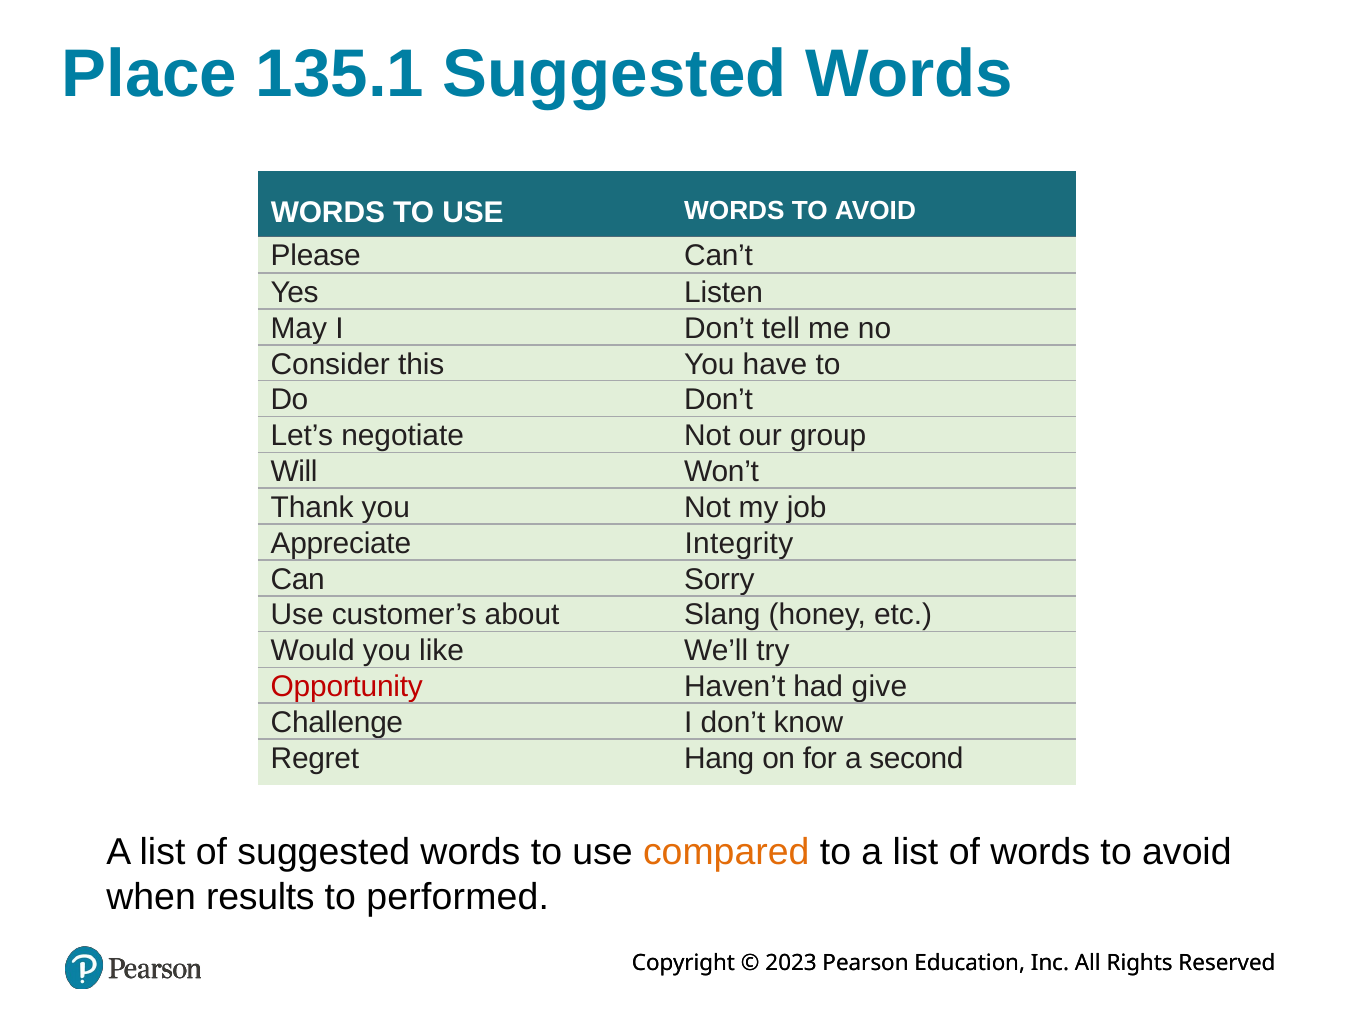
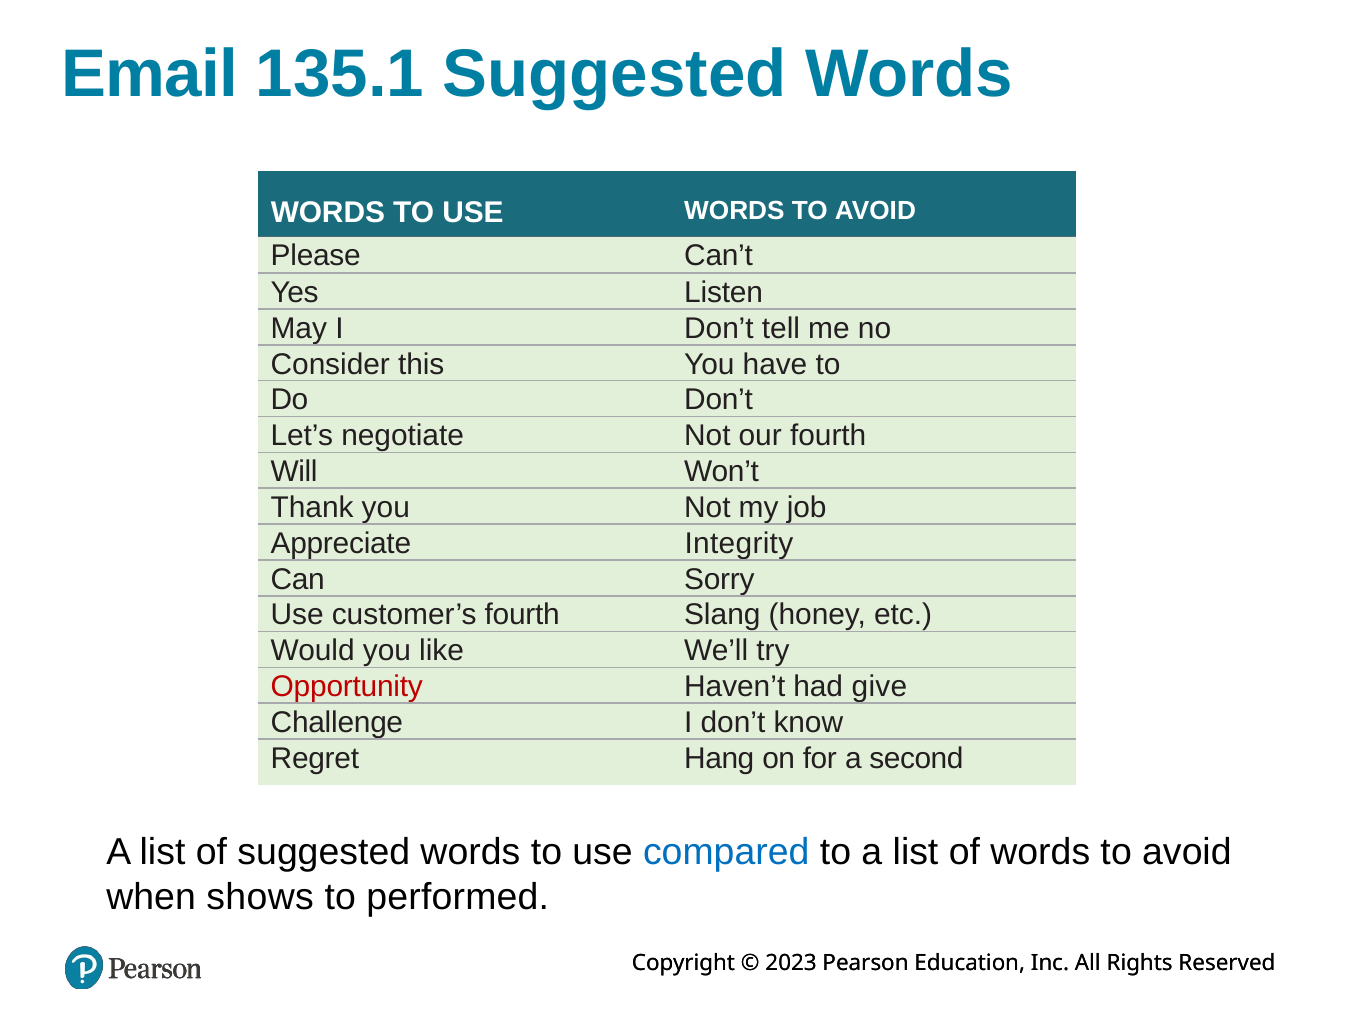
Place: Place -> Email
our group: group -> fourth
customer’s about: about -> fourth
compared colour: orange -> blue
results: results -> shows
